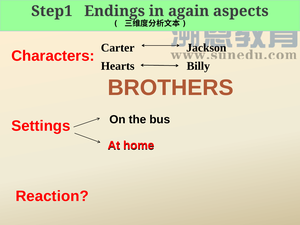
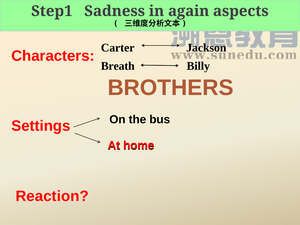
Endings: Endings -> Sadness
Hearts: Hearts -> Breath
